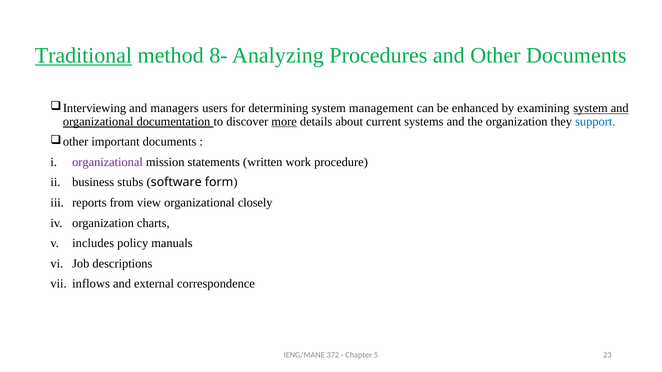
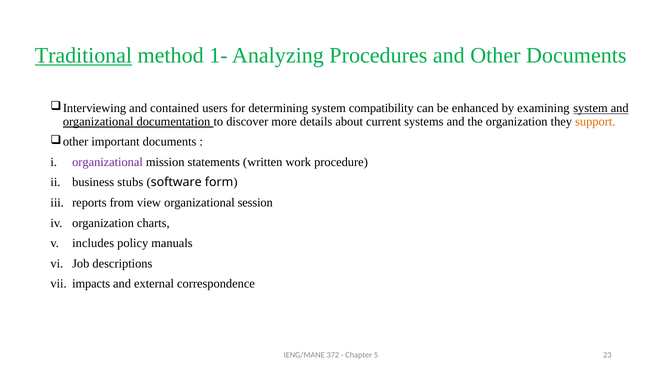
8-: 8- -> 1-
managers: managers -> contained
management: management -> compatibility
more underline: present -> none
support colour: blue -> orange
closely: closely -> session
inflows: inflows -> impacts
